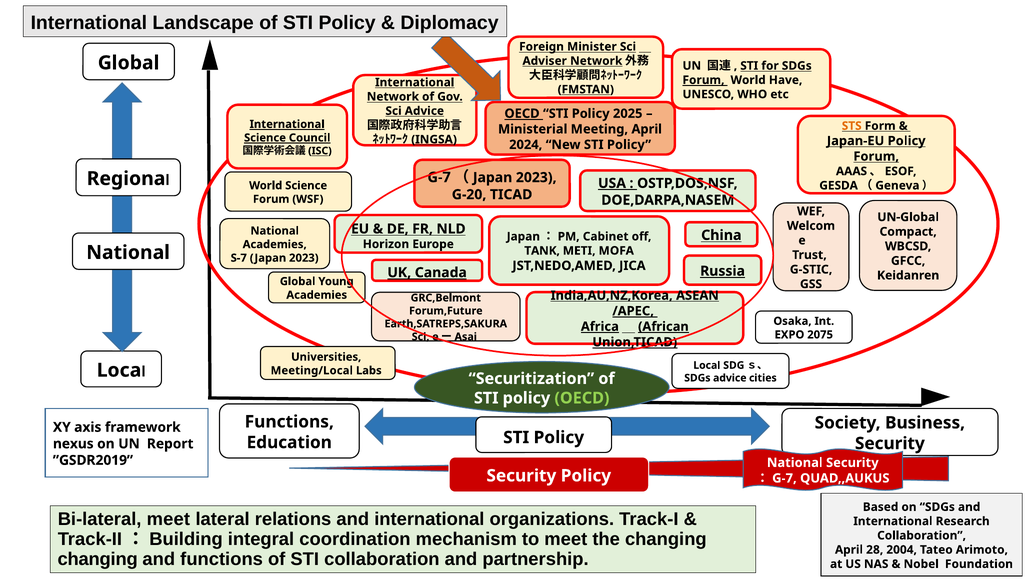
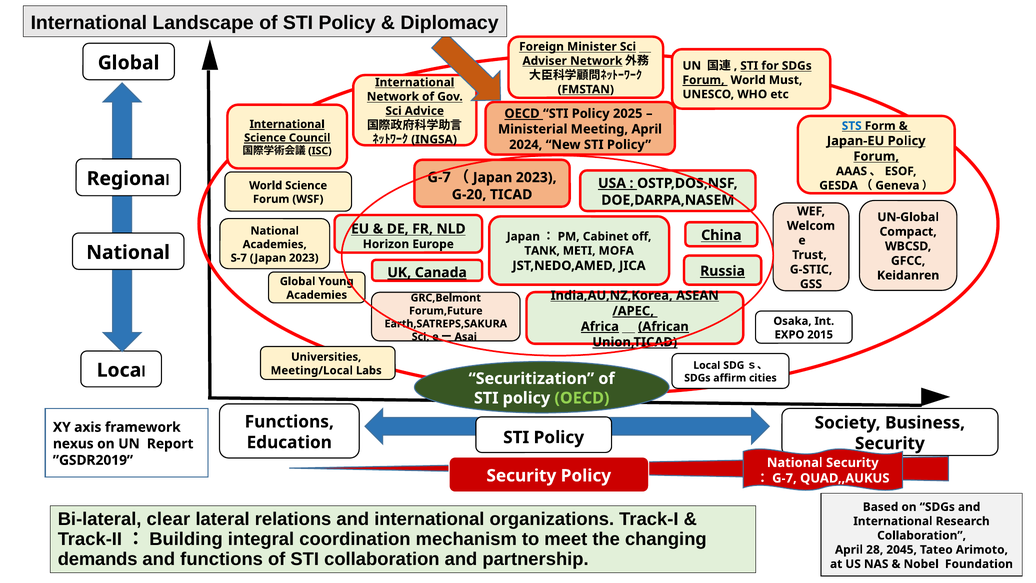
Have: Have -> Must
STS colour: orange -> blue
2075: 2075 -> 2015
SDGs advice: advice -> affirm
Bi-lateral meet: meet -> clear
2004: 2004 -> 2045
changing at (98, 559): changing -> demands
